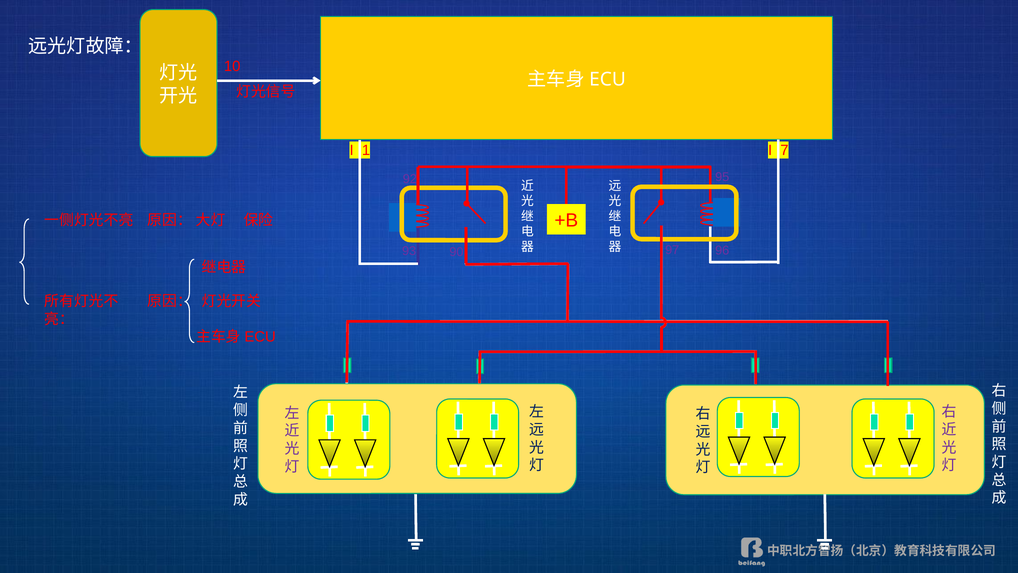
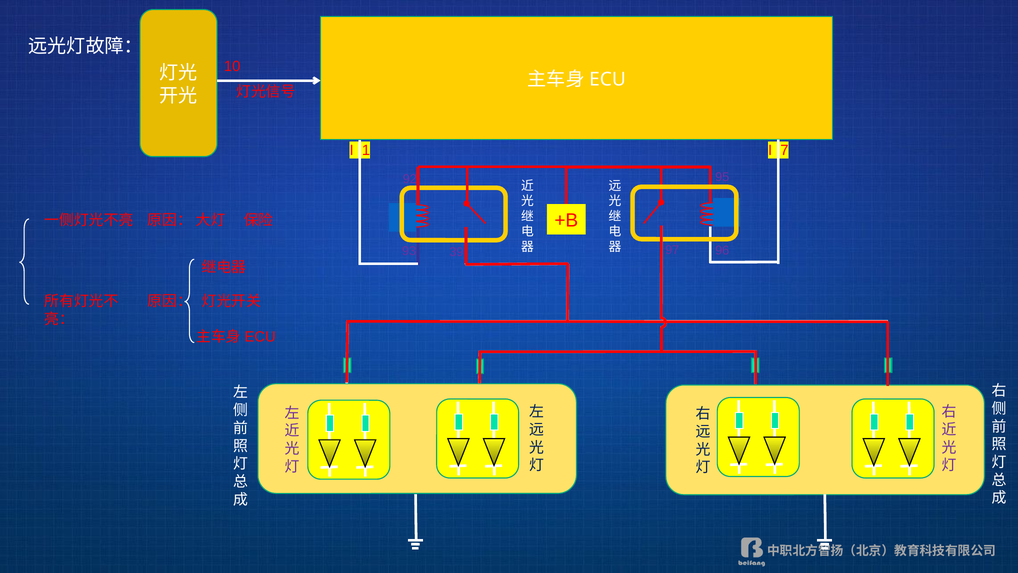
90: 90 -> 39
